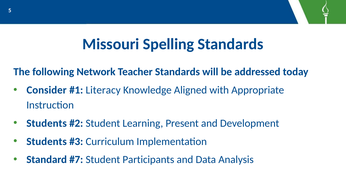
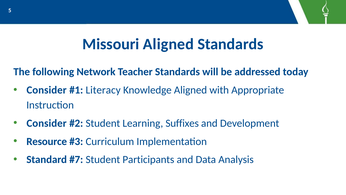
Missouri Spelling: Spelling -> Aligned
Students at (47, 123): Students -> Consider
Present: Present -> Suffixes
Students at (47, 141): Students -> Resource
